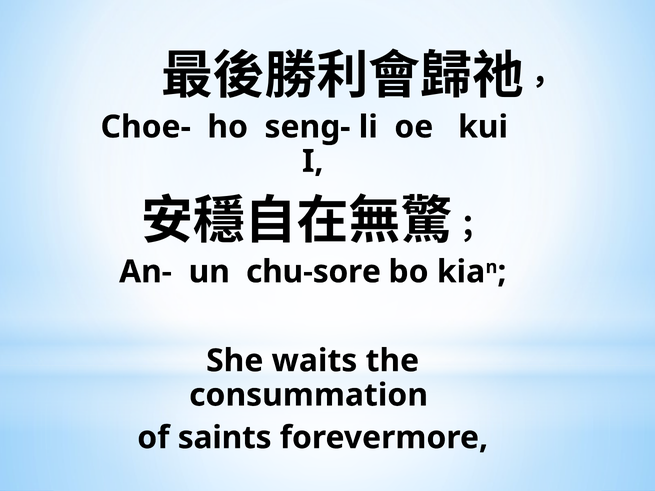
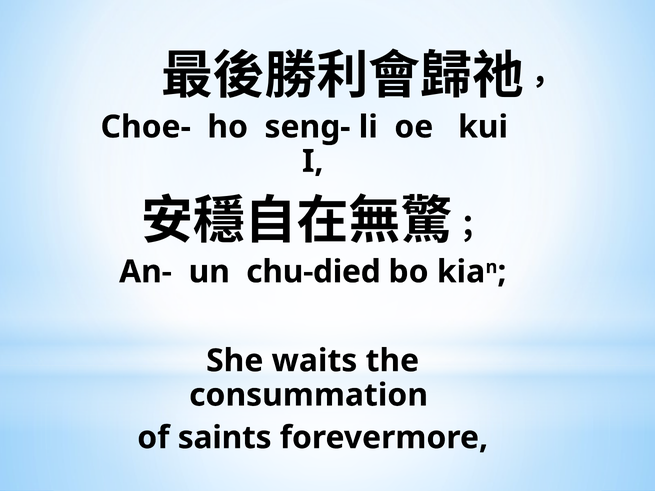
chu-sore: chu-sore -> chu-died
